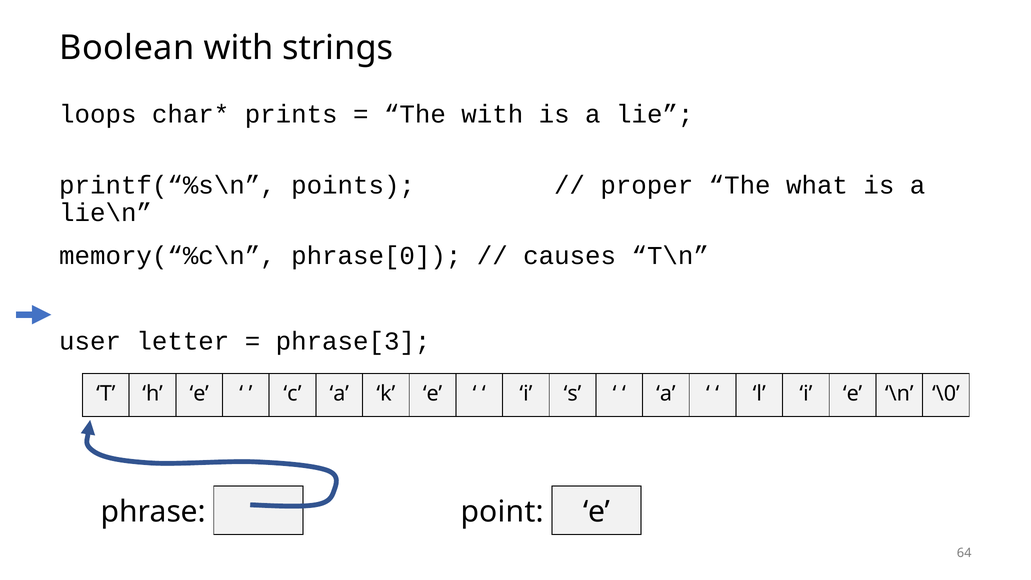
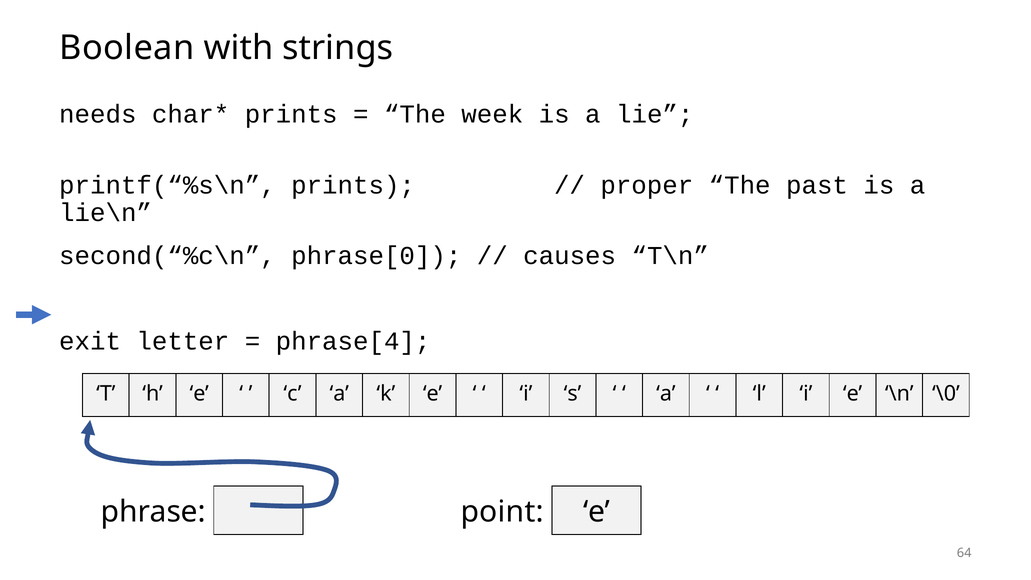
loops: loops -> needs
The with: with -> week
printf(“%s\n points: points -> prints
what: what -> past
memory(“%c\n: memory(“%c\n -> second(“%c\n
user: user -> exit
phrase[3: phrase[3 -> phrase[4
